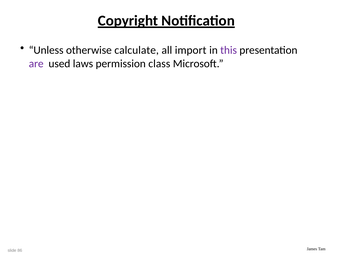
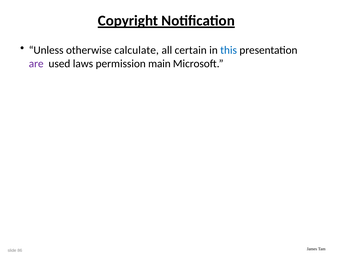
import: import -> certain
this colour: purple -> blue
class: class -> main
